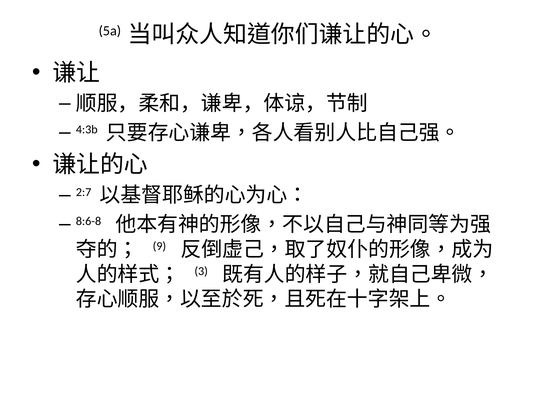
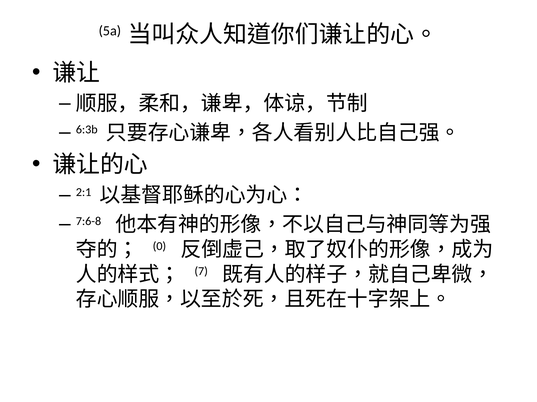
4:3b: 4:3b -> 6:3b
2:7: 2:7 -> 2:1
8:6-8: 8:6-8 -> 7:6-8
9: 9 -> 0
3: 3 -> 7
